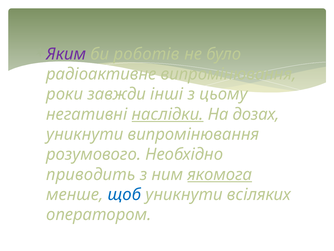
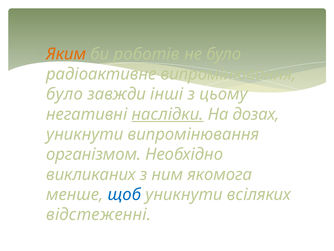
Яким colour: purple -> orange
роки at (65, 94): роки -> було
розумового: розумового -> організмом
приводить: приводить -> викликаних
якомога underline: present -> none
оператором: оператором -> відстеженні
